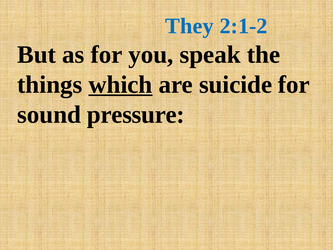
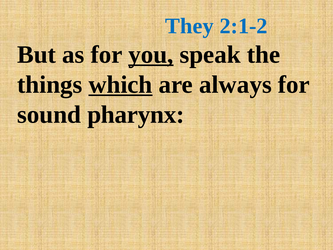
you underline: none -> present
suicide: suicide -> always
pressure: pressure -> pharynx
